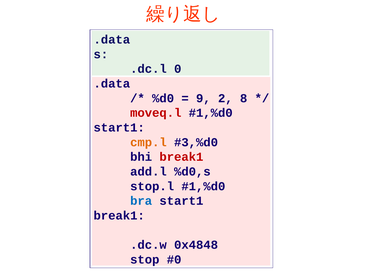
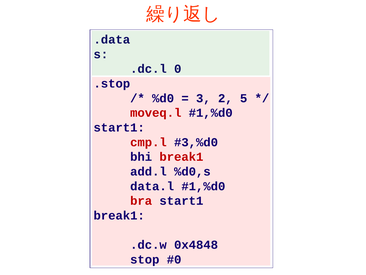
.data at (112, 83): .data -> .stop
9: 9 -> 3
8: 8 -> 5
cmp.l colour: orange -> red
stop.l: stop.l -> data.l
bra colour: blue -> red
